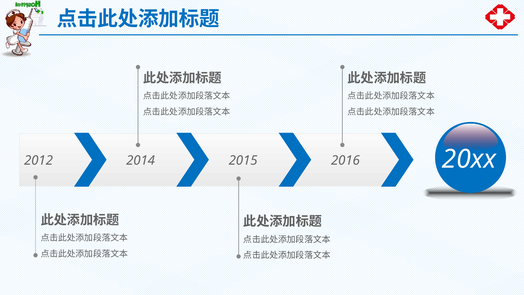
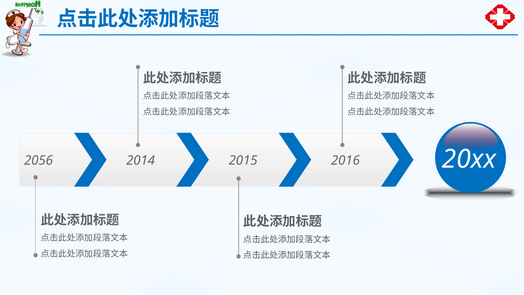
2012: 2012 -> 2056
